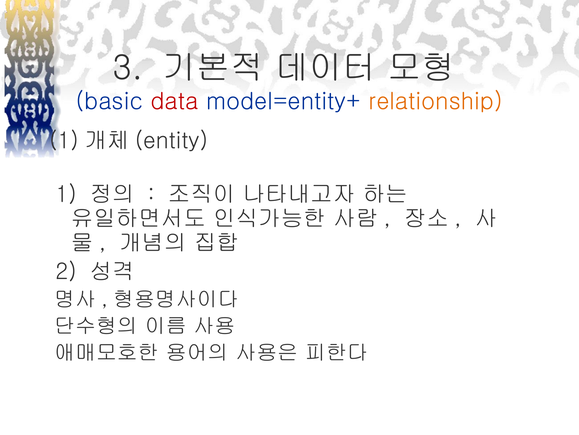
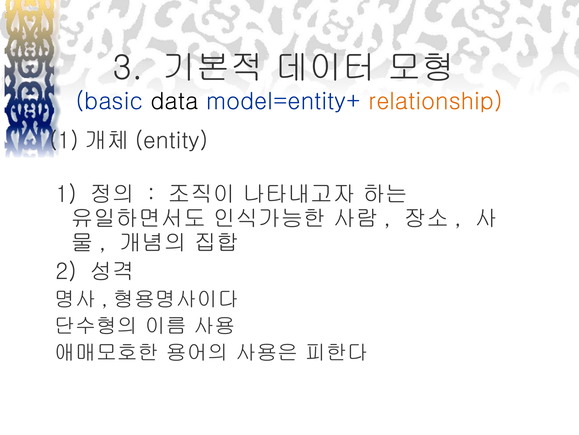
data colour: red -> black
